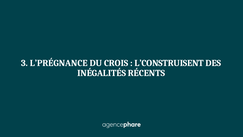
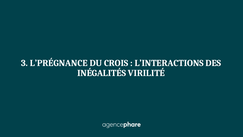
L’CONSTRUISENT: L’CONSTRUISENT -> L’INTERACTIONS
RÉCENTS: RÉCENTS -> VIRILITÉ
